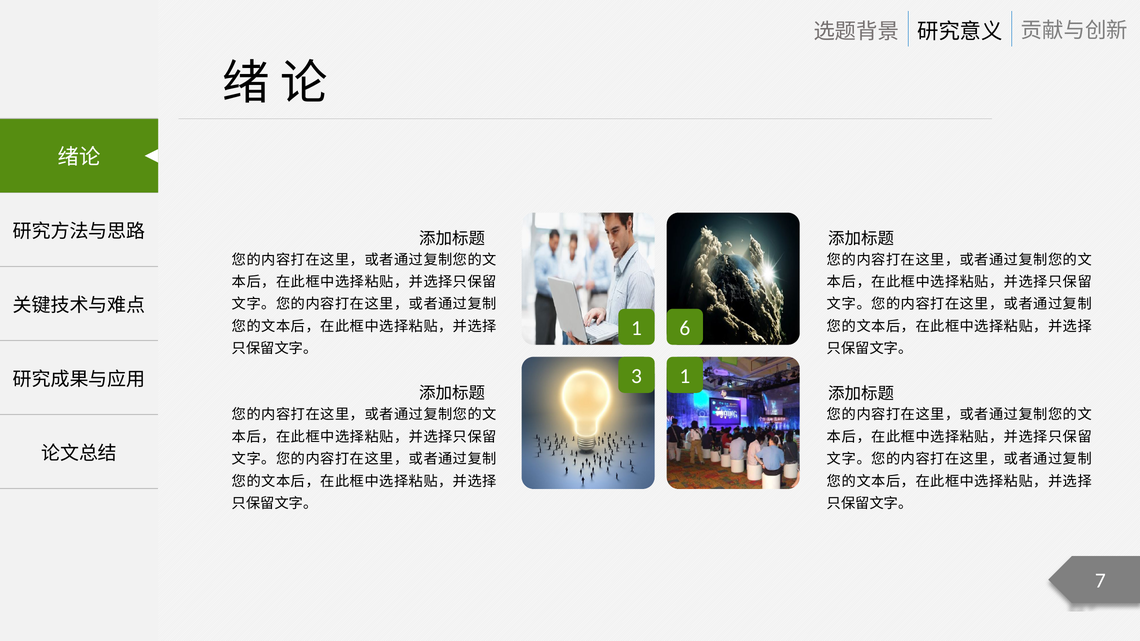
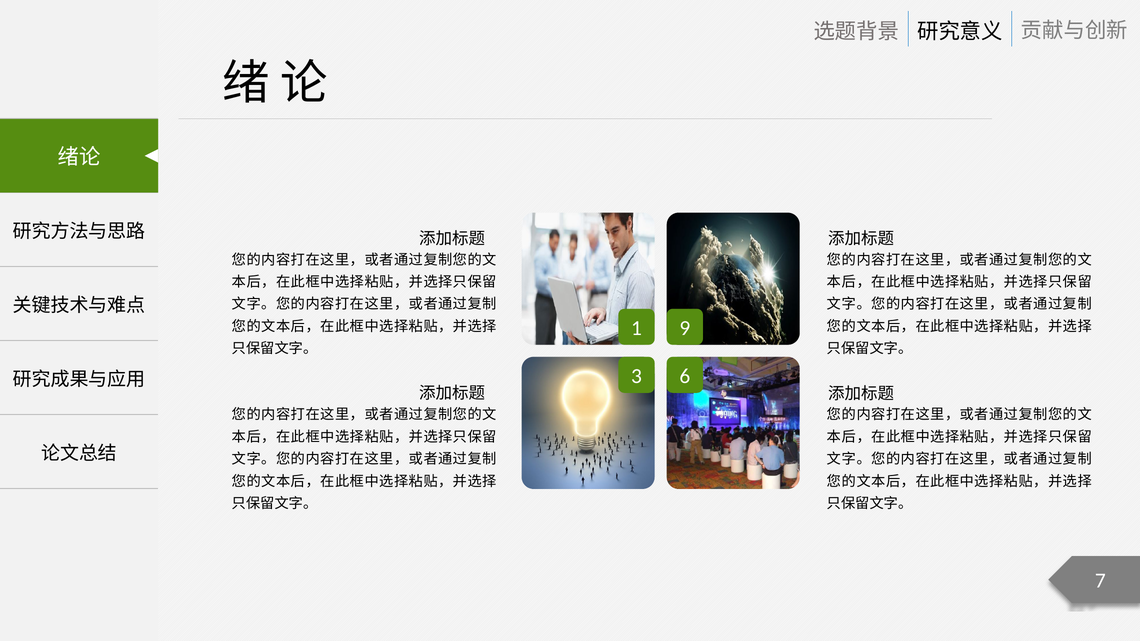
6: 6 -> 9
3 1: 1 -> 6
